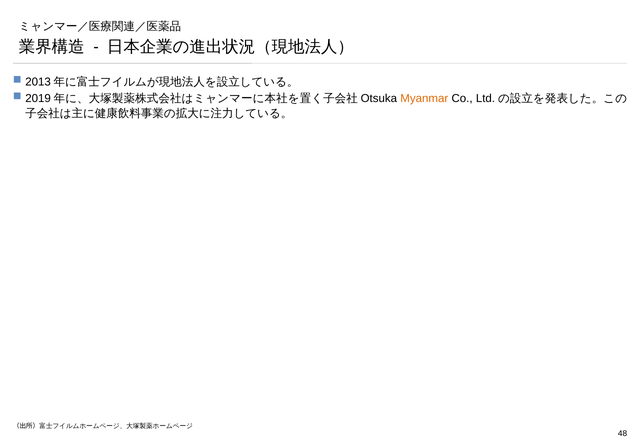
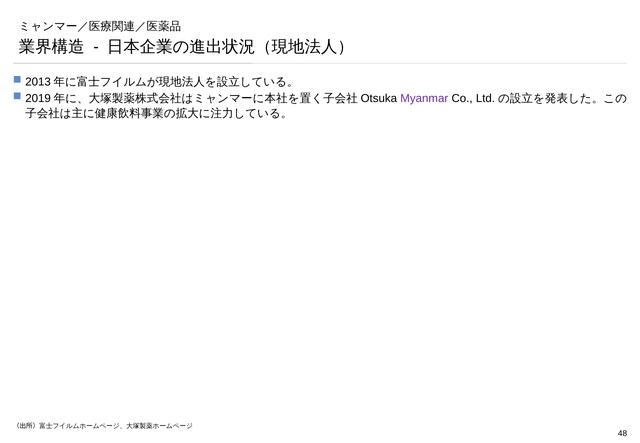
Myanmar colour: orange -> purple
